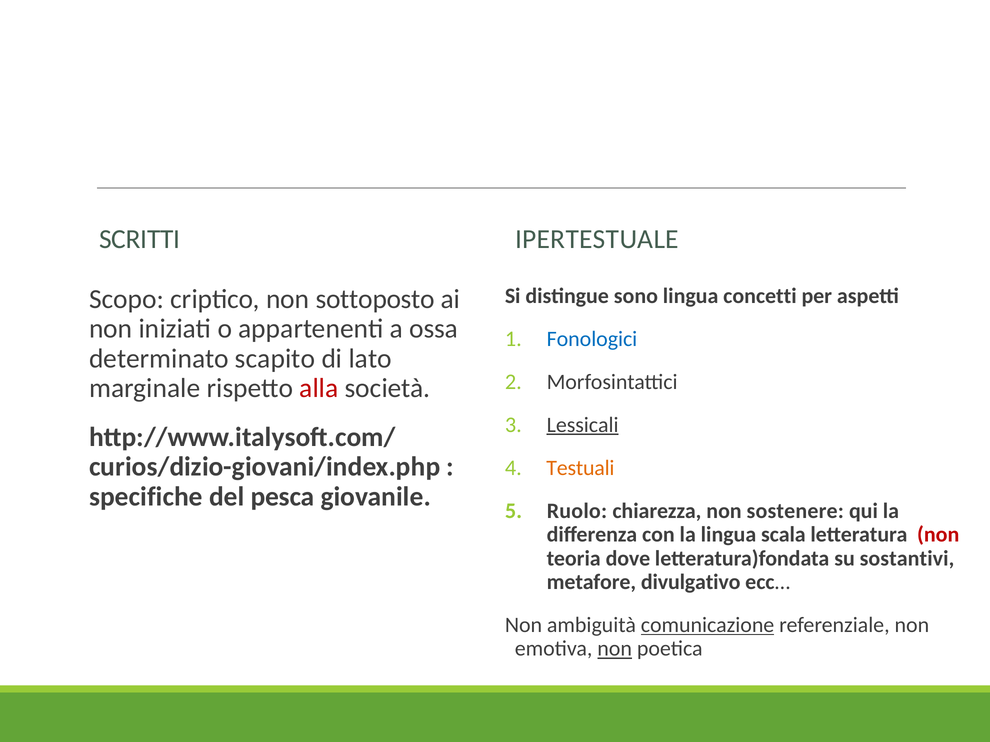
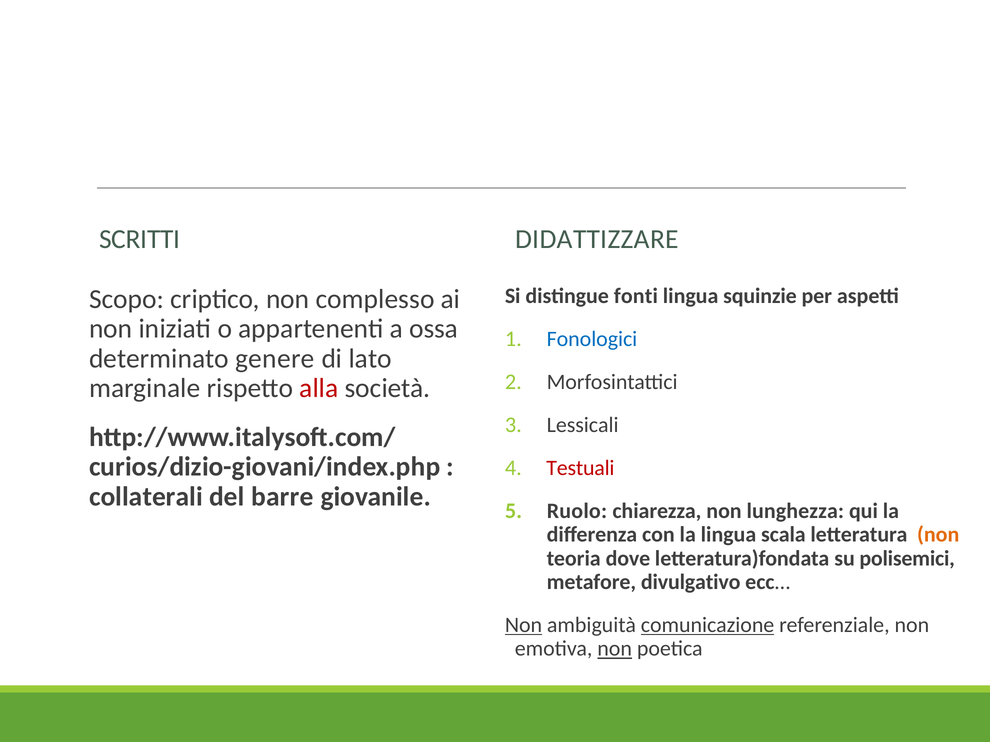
IPERTESTUALE: IPERTESTUALE -> DIDATTIZZARE
sono: sono -> fonti
concetti: concetti -> squinzie
sottoposto: sottoposto -> complesso
scapito: scapito -> genere
Lessicali underline: present -> none
Testuali colour: orange -> red
specifiche: specifiche -> collaterali
pesca: pesca -> barre
sostenere: sostenere -> lunghezza
non at (938, 535) colour: red -> orange
sostantivi: sostantivi -> polisemici
Non at (523, 625) underline: none -> present
